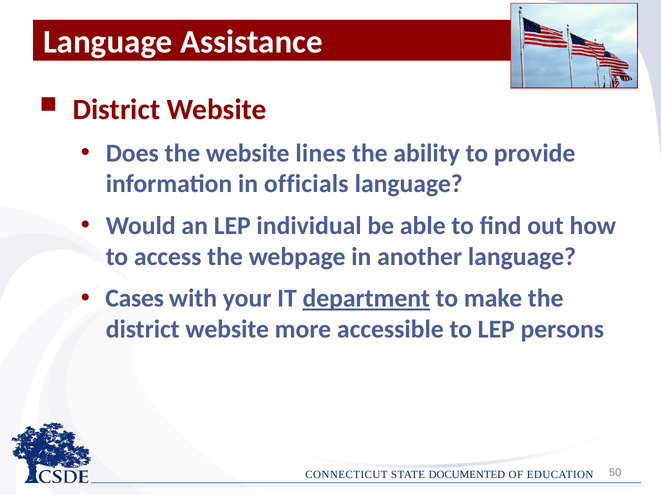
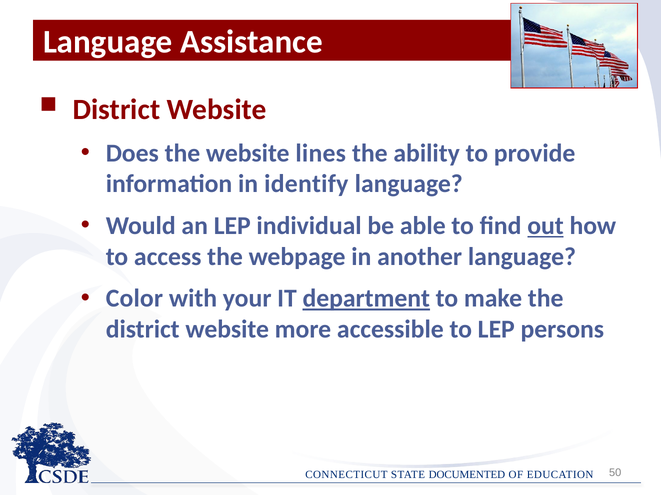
officials: officials -> identify
out underline: none -> present
Cases: Cases -> Color
